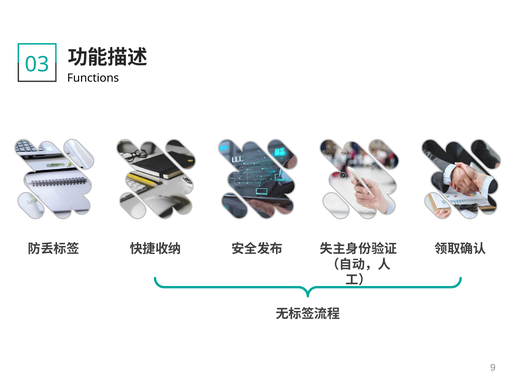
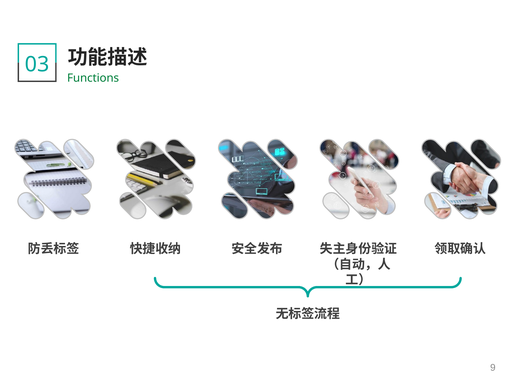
Functions colour: black -> green
